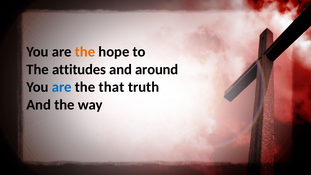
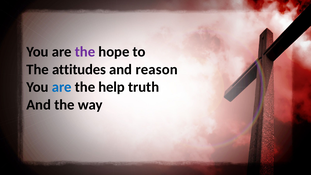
the at (85, 52) colour: orange -> purple
around: around -> reason
that: that -> help
